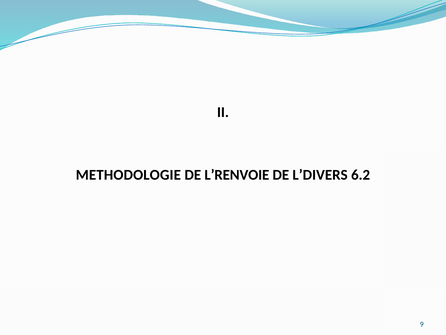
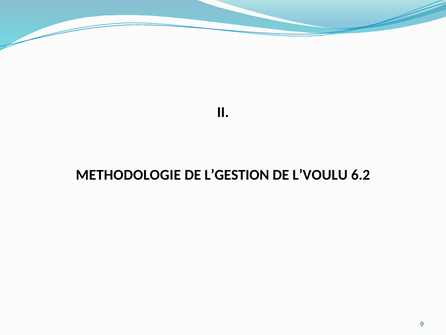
L’RENVOIE: L’RENVOIE -> L’GESTION
L’DIVERS: L’DIVERS -> L’VOULU
